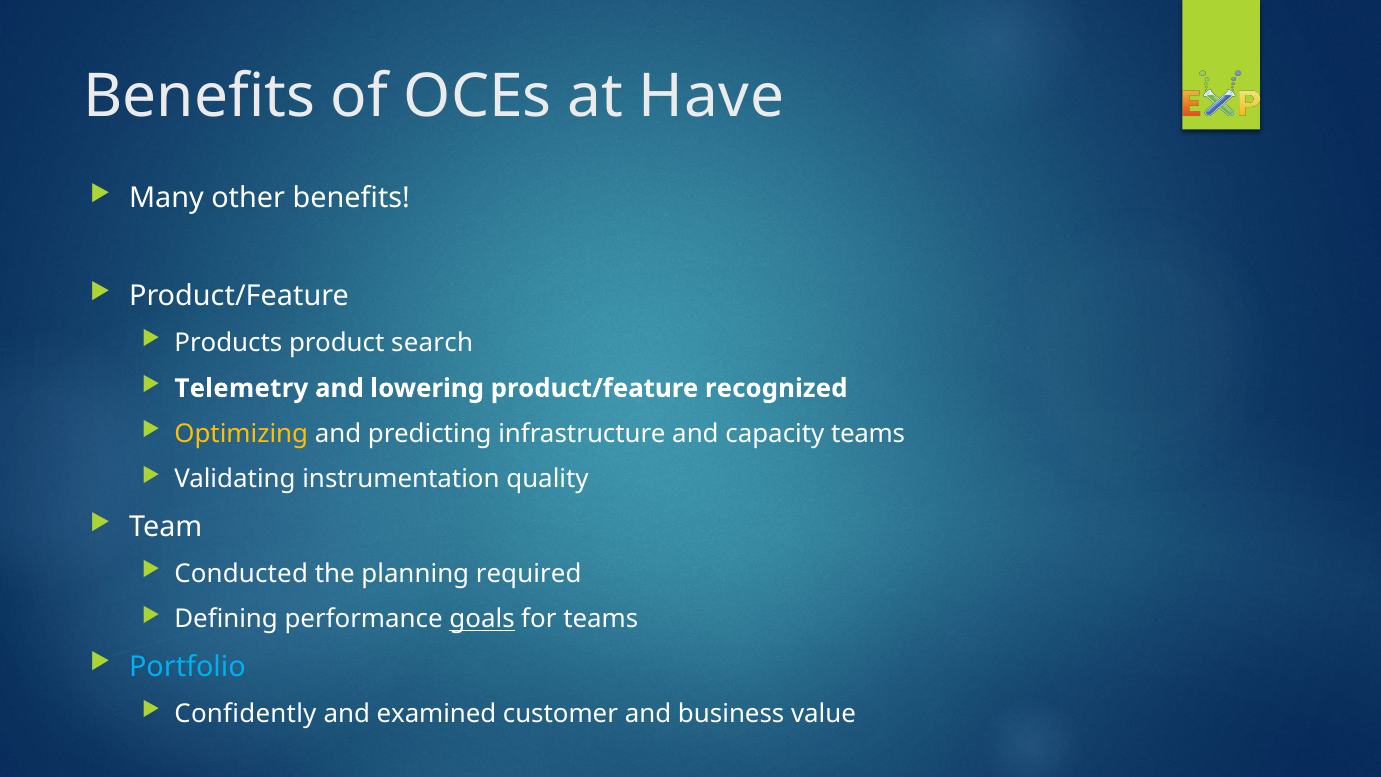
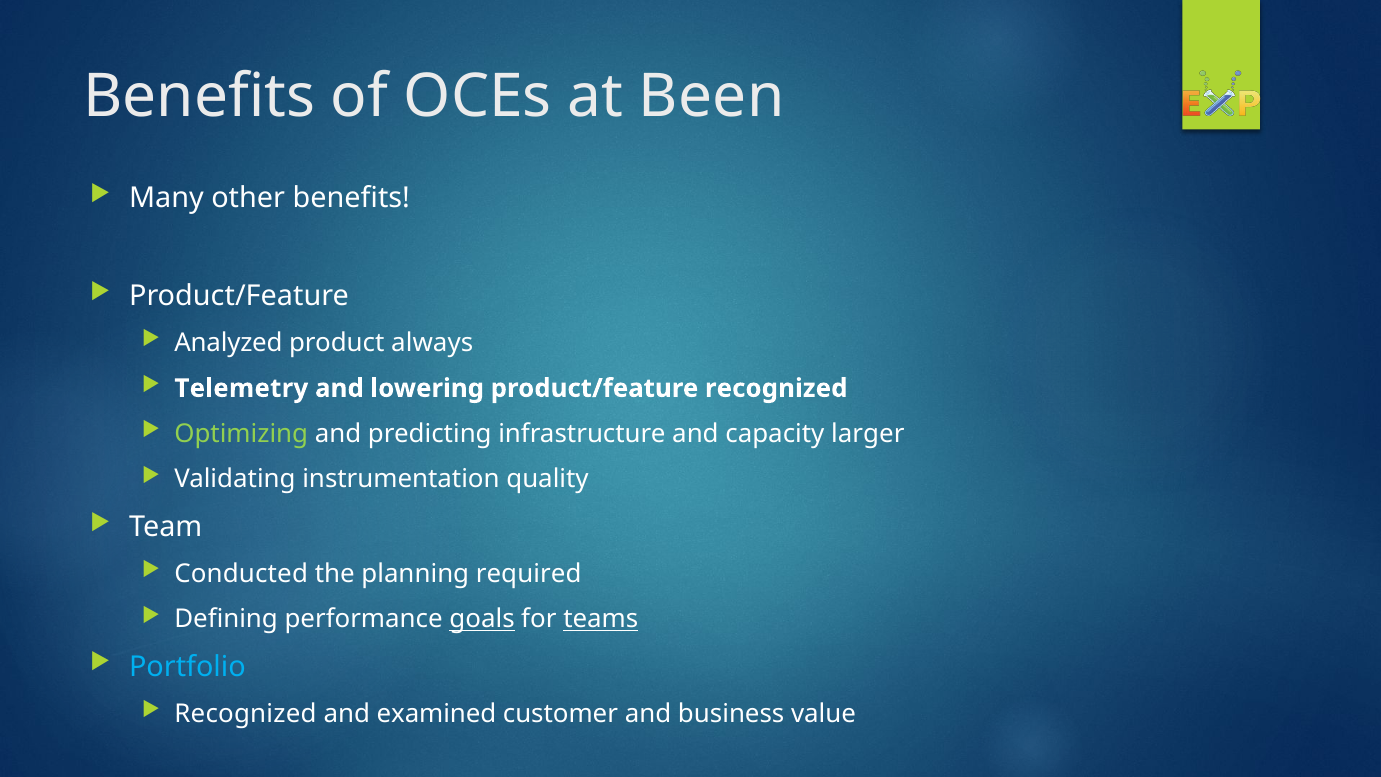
Have: Have -> Been
Products: Products -> Analyzed
search: search -> always
Optimizing colour: yellow -> light green
capacity teams: teams -> larger
teams at (601, 619) underline: none -> present
Confidently at (245, 713): Confidently -> Recognized
